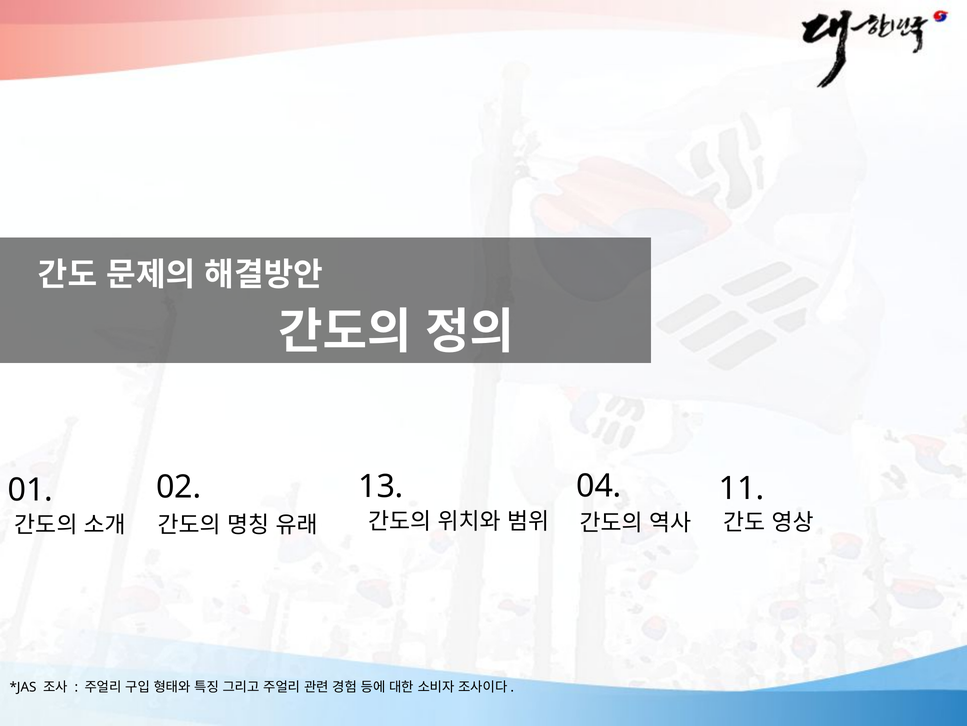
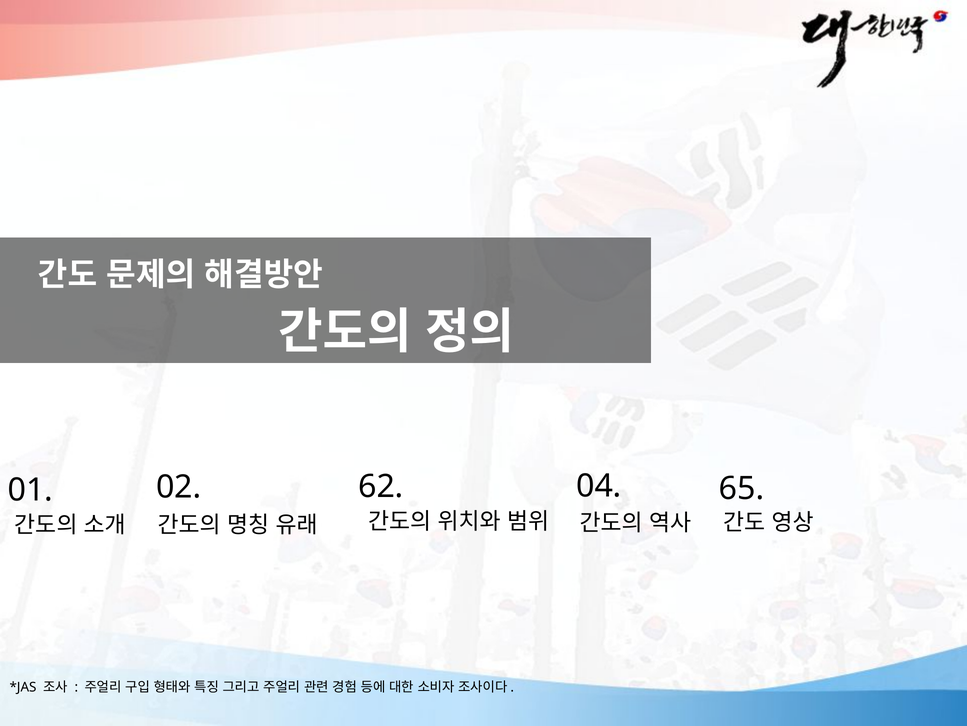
13: 13 -> 62
11: 11 -> 65
